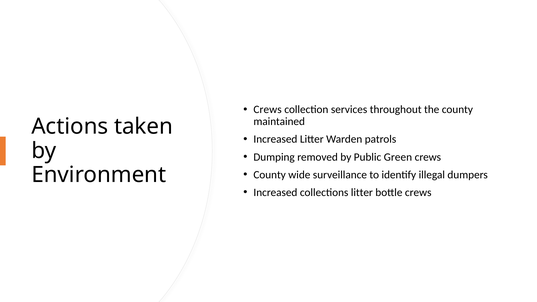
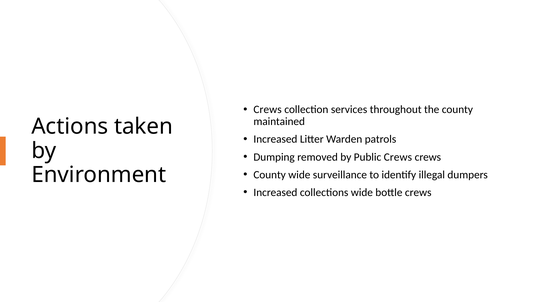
Public Green: Green -> Crews
collections litter: litter -> wide
